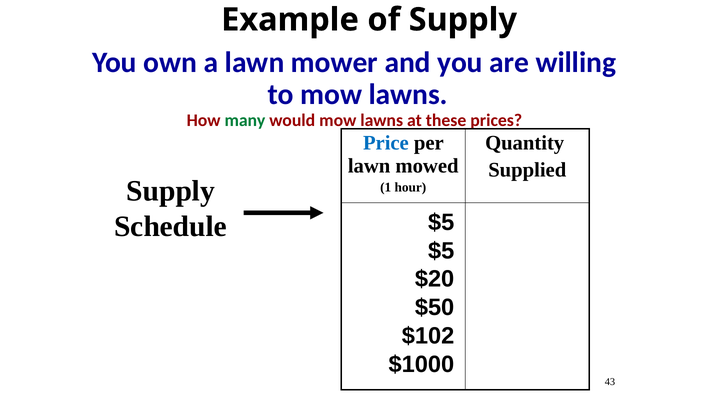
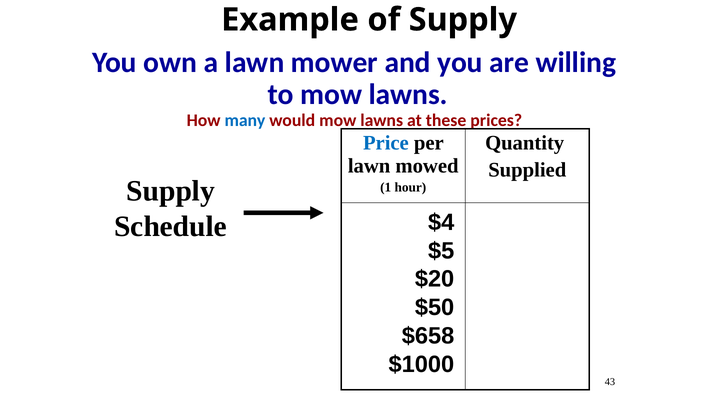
many colour: green -> blue
$5 at (441, 222): $5 -> $4
$102: $102 -> $658
